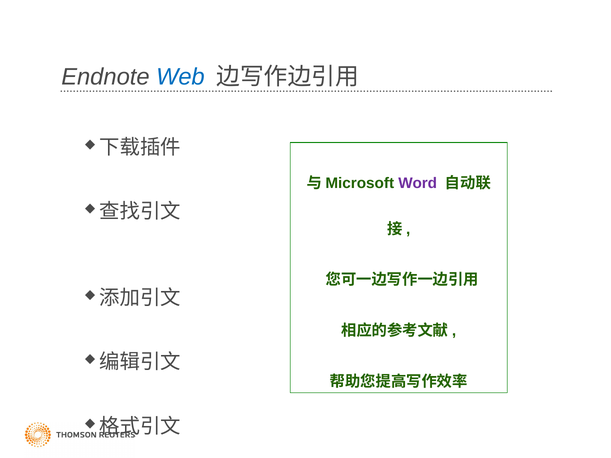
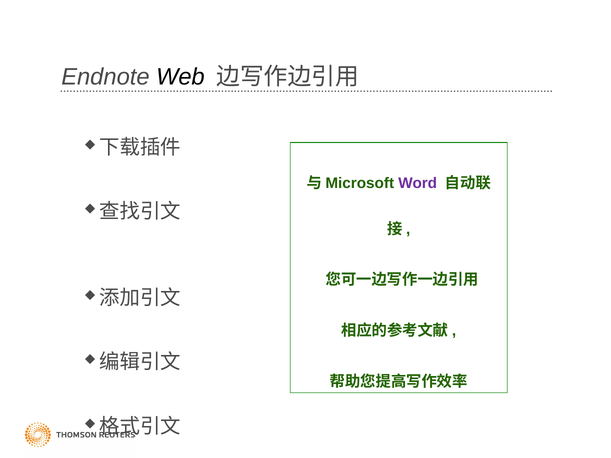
Web colour: blue -> black
